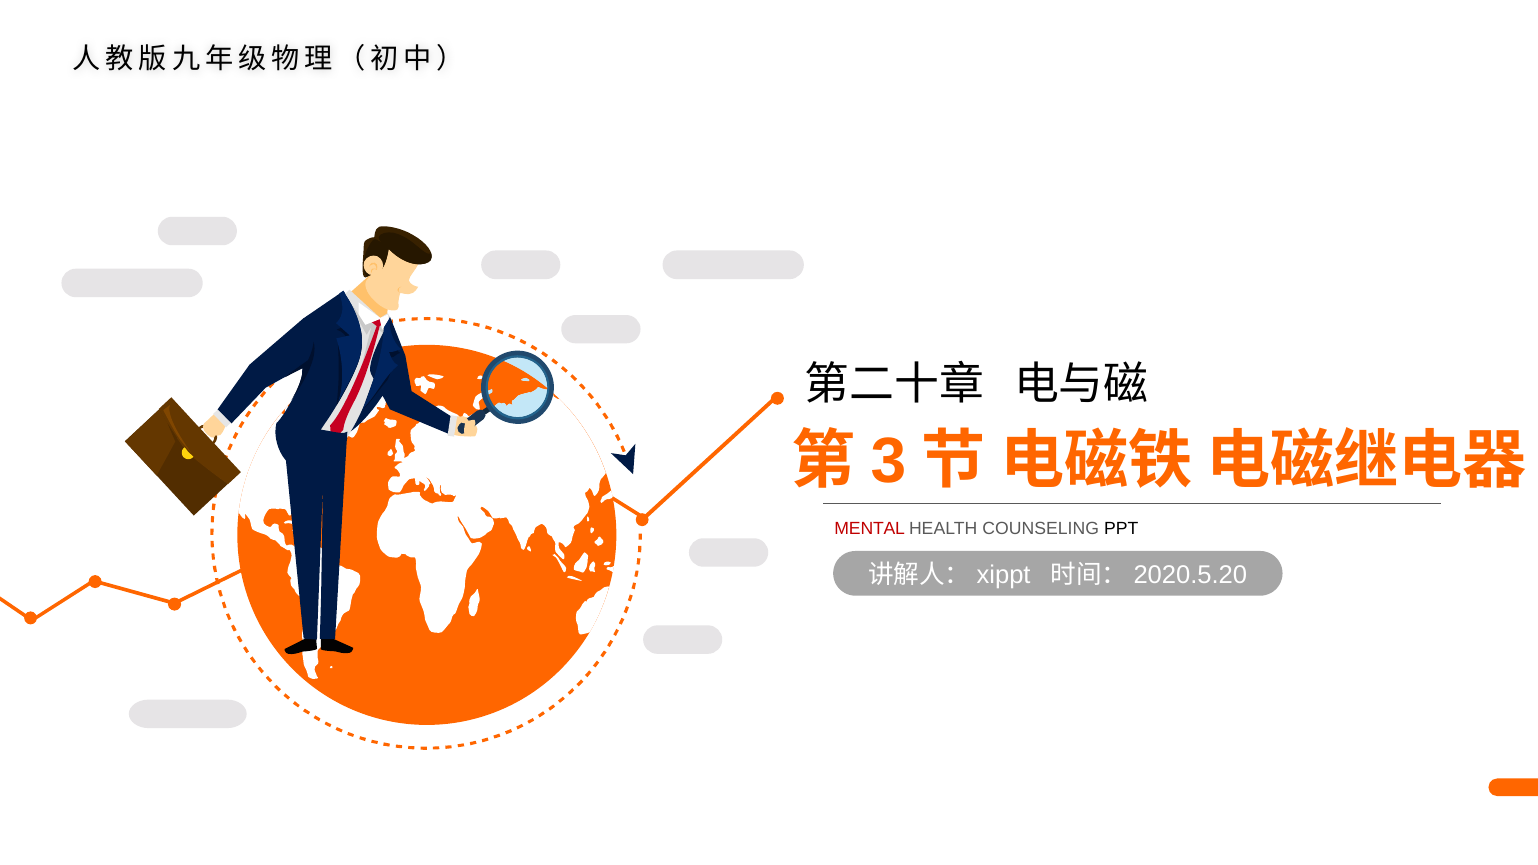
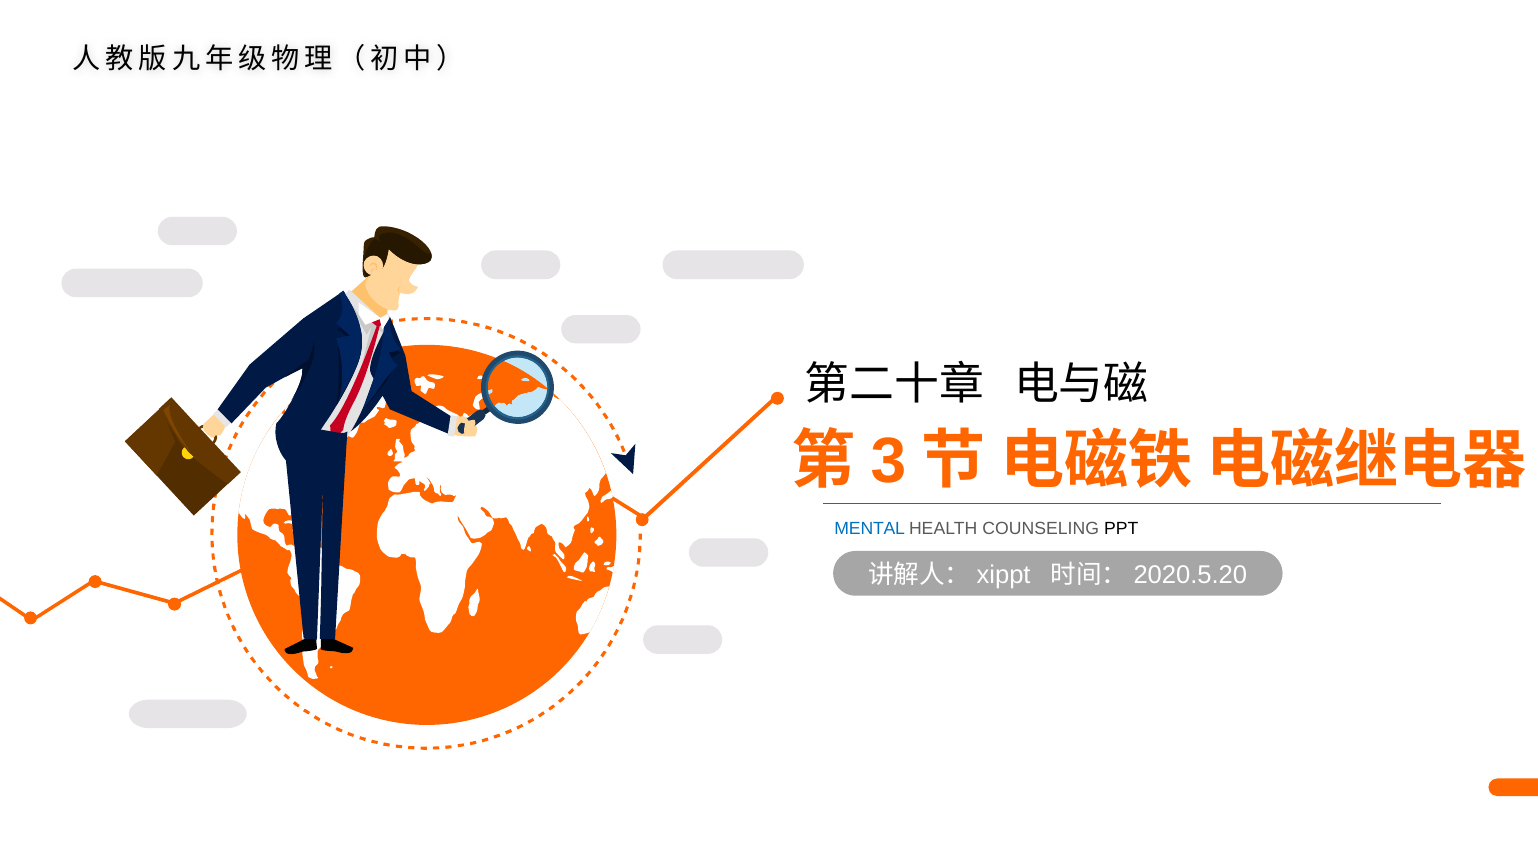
MENTAL colour: red -> blue
